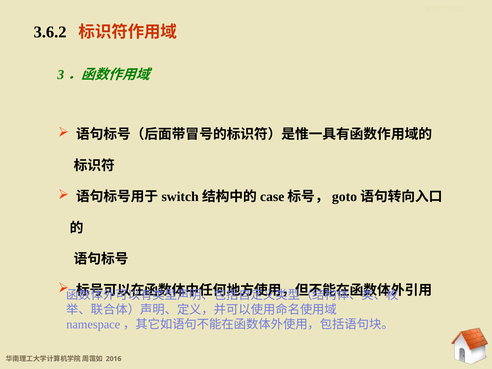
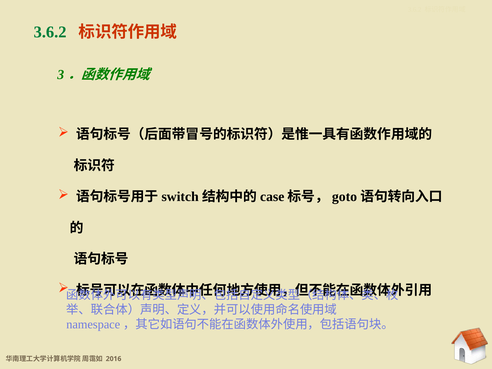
3.6.2 at (50, 32) colour: black -> green
